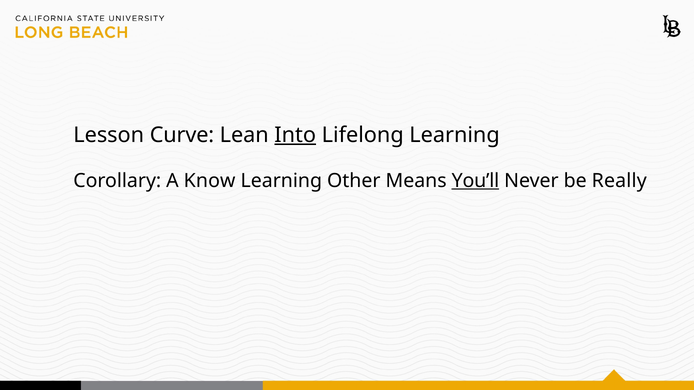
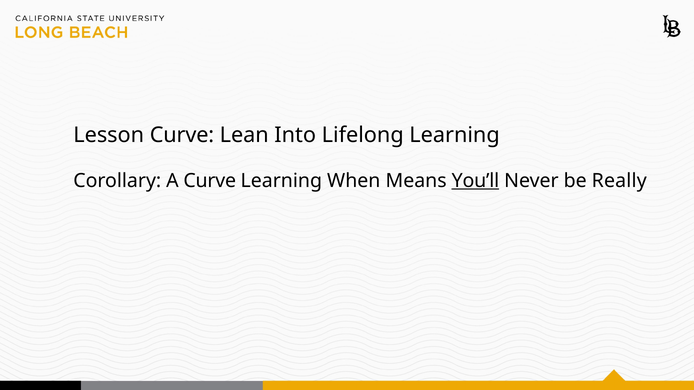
Into underline: present -> none
A Know: Know -> Curve
Other: Other -> When
